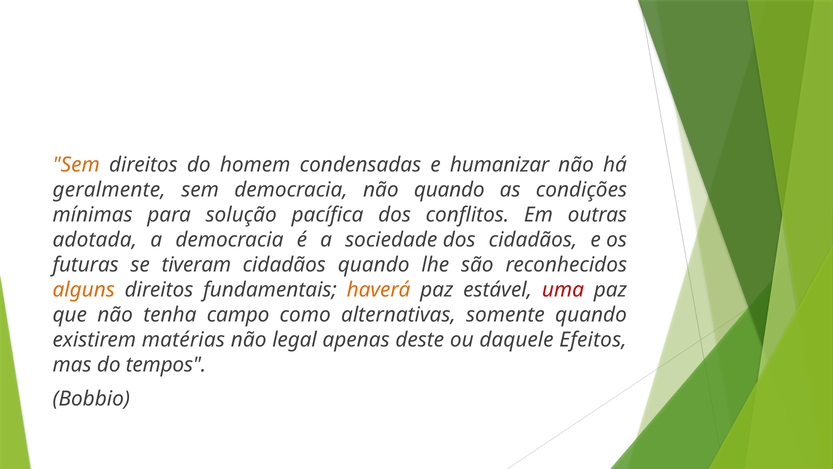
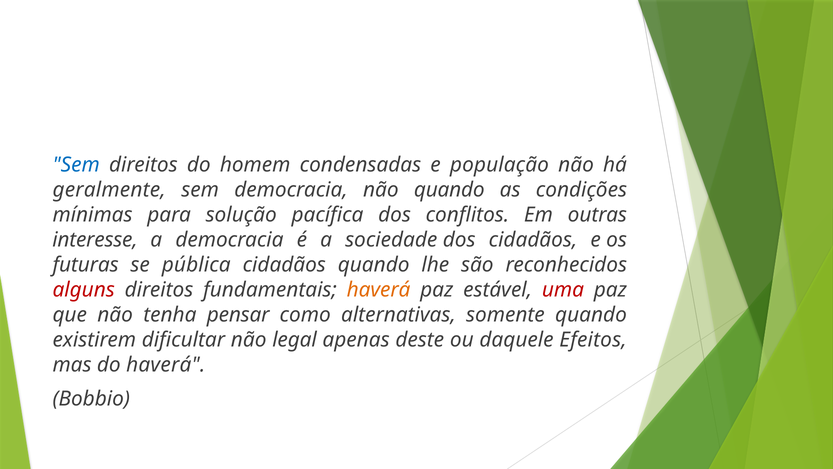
Sem at (76, 165) colour: orange -> blue
humanizar: humanizar -> população
adotada: adotada -> interesse
tiveram: tiveram -> pública
alguns colour: orange -> red
campo: campo -> pensar
matérias: matérias -> dificultar
do tempos: tempos -> haverá
